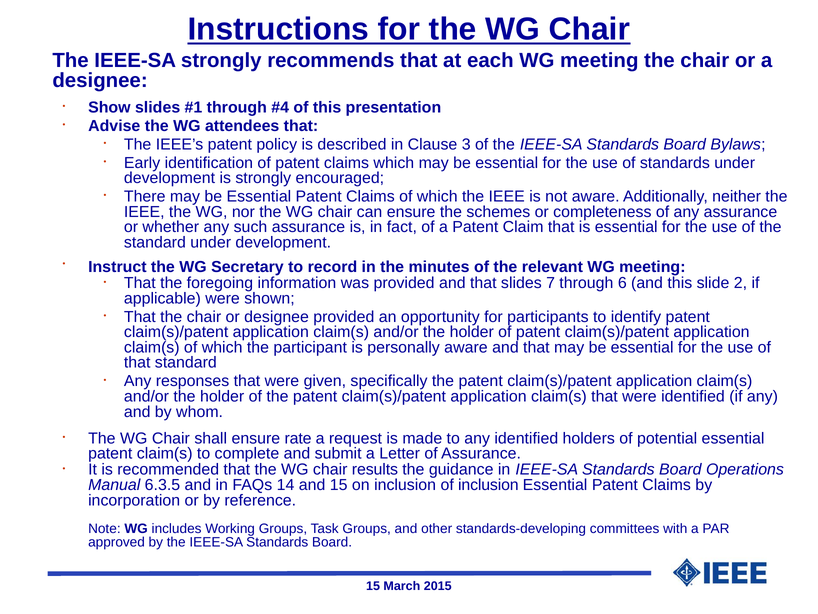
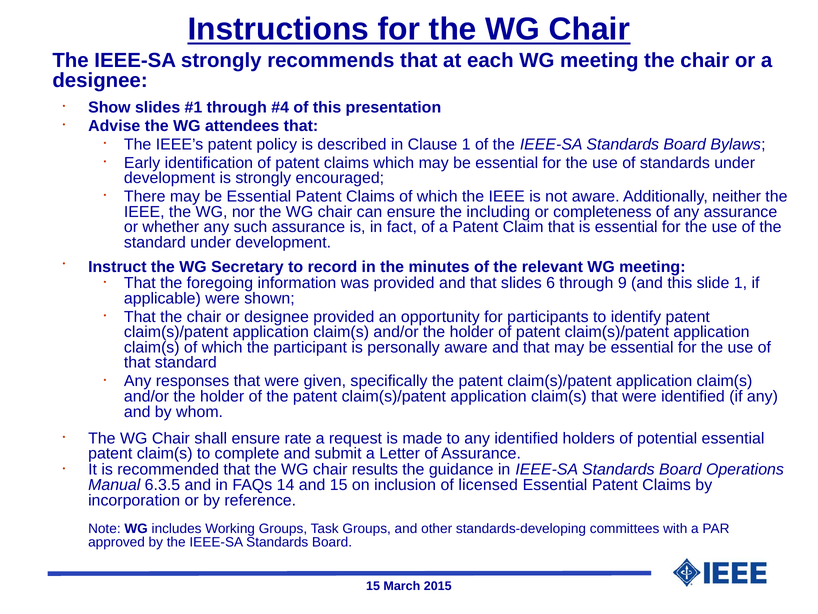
Clause 3: 3 -> 1
schemes: schemes -> including
7: 7 -> 6
6: 6 -> 9
slide 2: 2 -> 1
of inclusion: inclusion -> licensed
